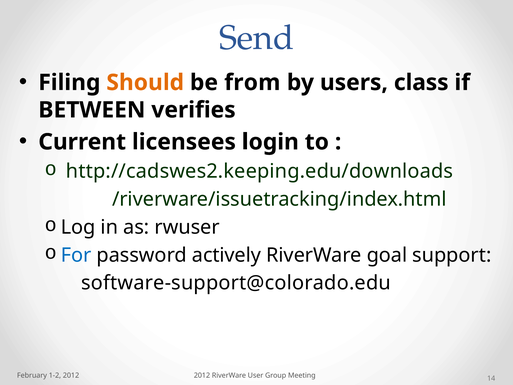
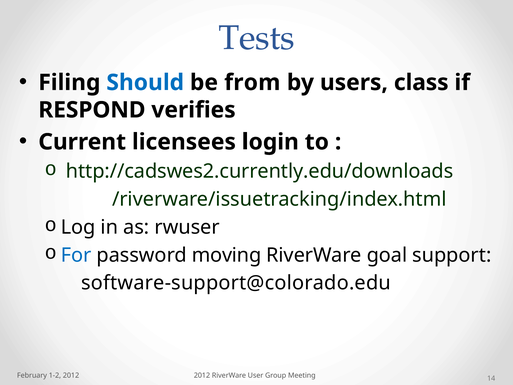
Send: Send -> Tests
Should colour: orange -> blue
BETWEEN: BETWEEN -> RESPOND
http://cadswes2.keeping.edu/downloads: http://cadswes2.keeping.edu/downloads -> http://cadswes2.currently.edu/downloads
actively: actively -> moving
